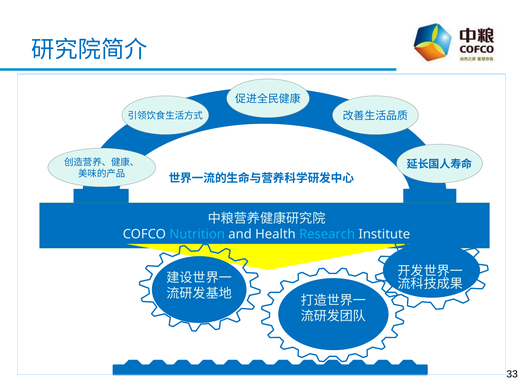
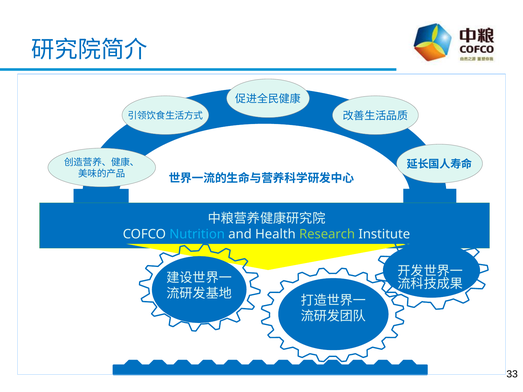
Research colour: light blue -> light green
